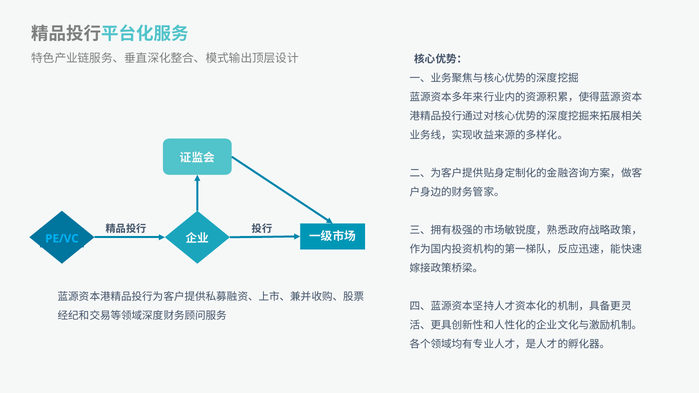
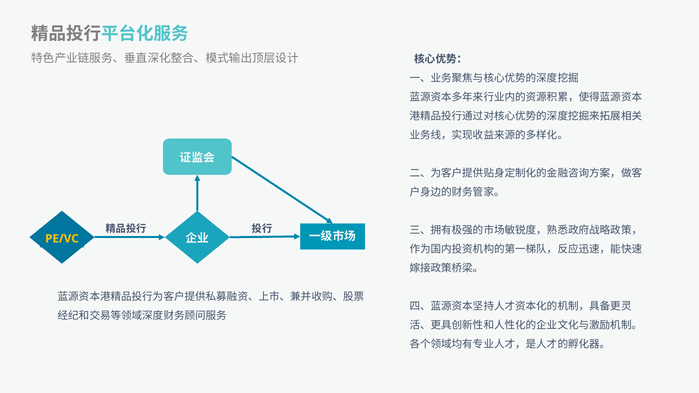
PE/VC colour: light blue -> yellow
